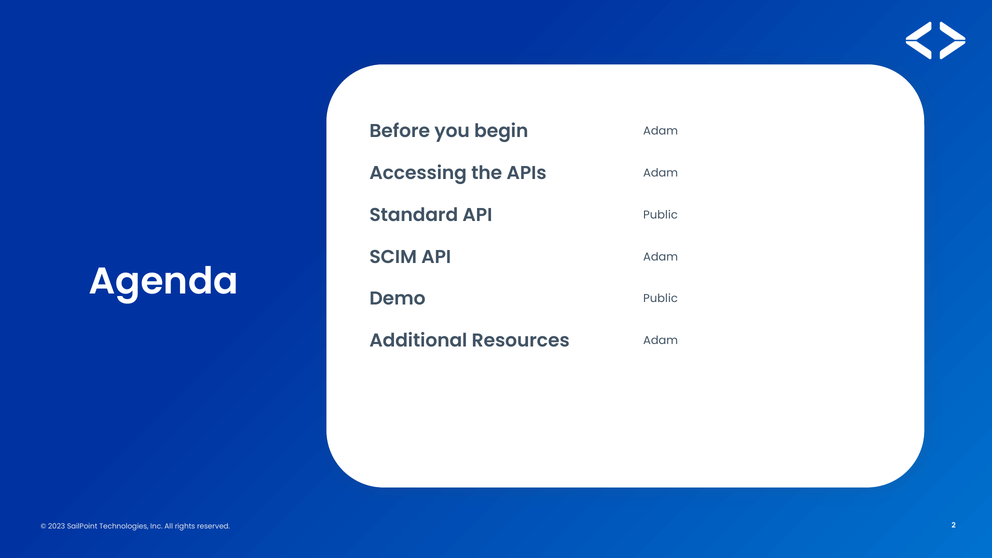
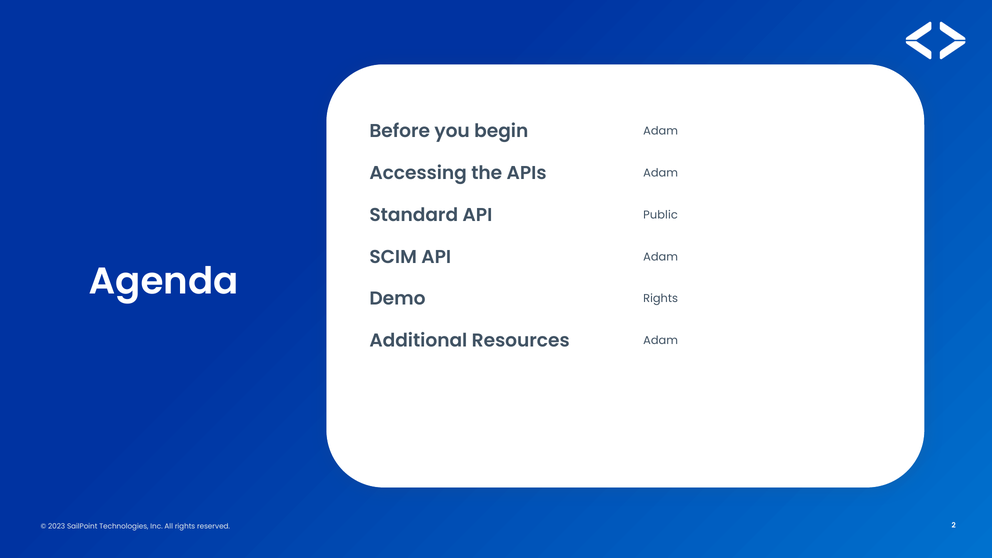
Demo Public: Public -> Rights
